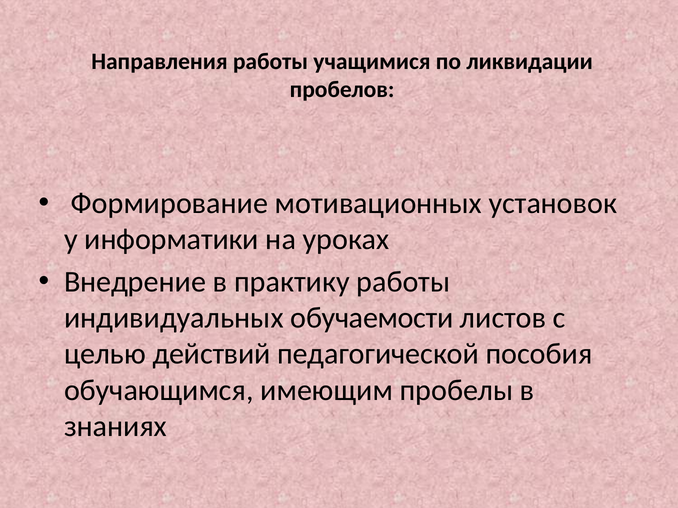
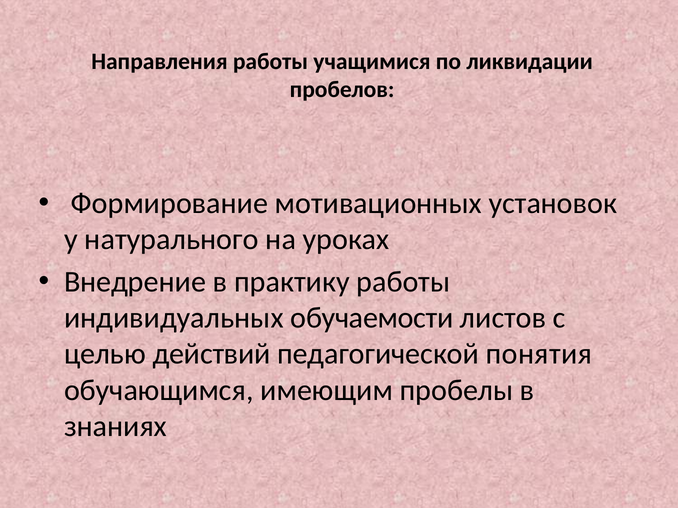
информатики: информатики -> натурального
пособия: пособия -> понятия
